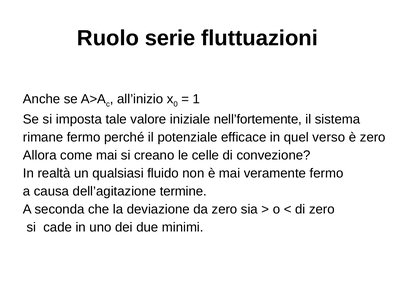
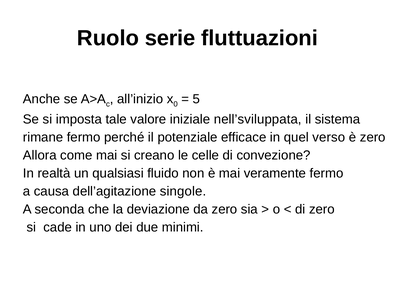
1: 1 -> 5
nell’fortemente: nell’fortemente -> nell’sviluppata
termine: termine -> singole
